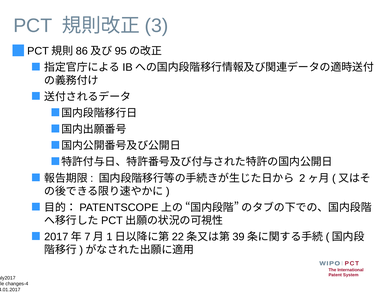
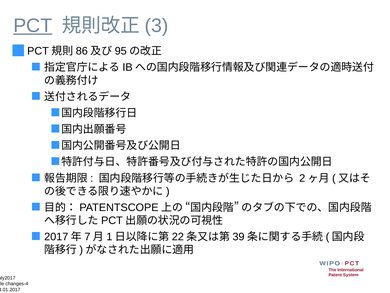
PCT underline: none -> present
